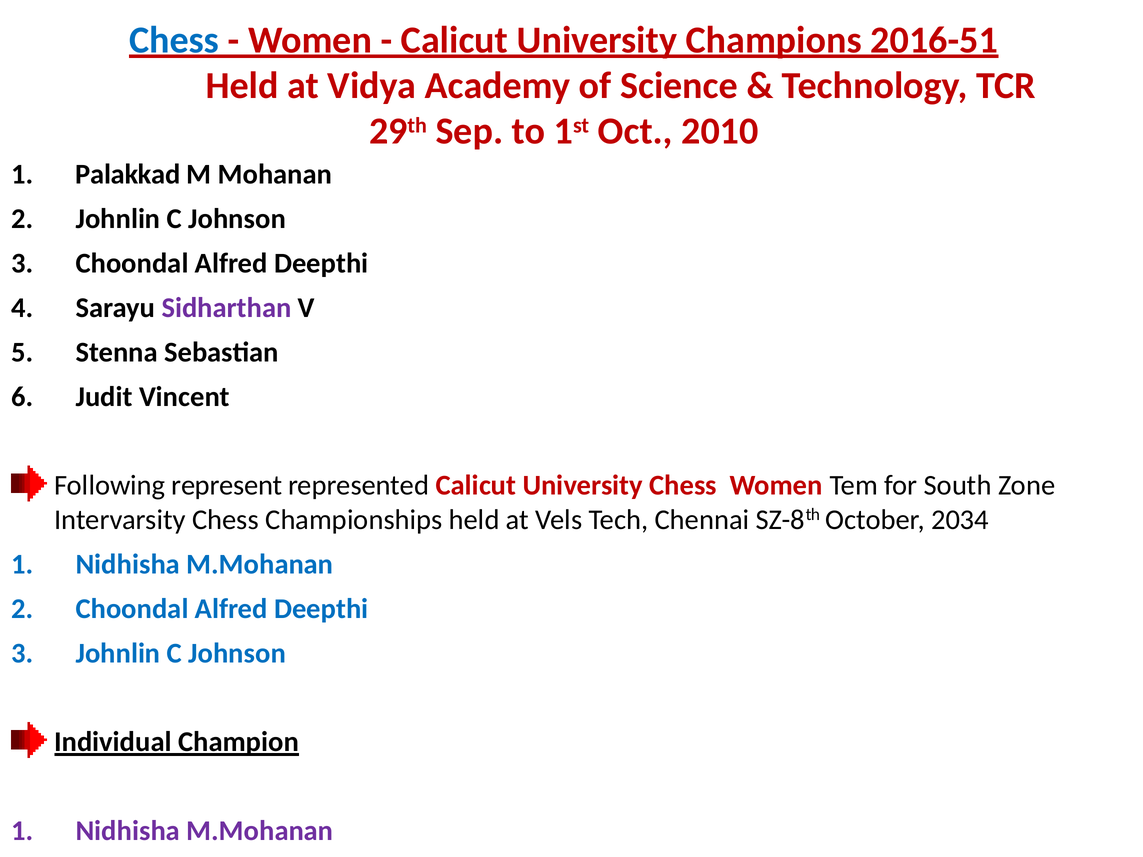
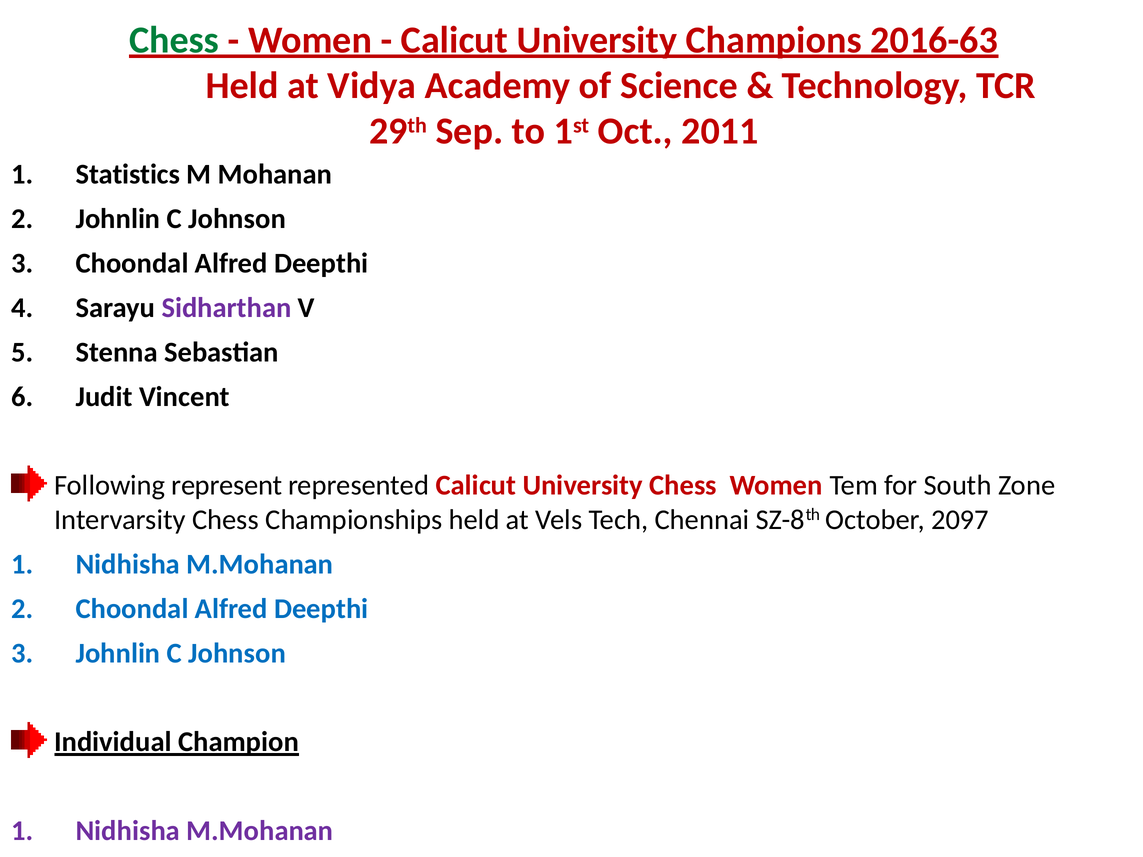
Chess at (174, 40) colour: blue -> green
2016-51: 2016-51 -> 2016-63
2010: 2010 -> 2011
Palakkad: Palakkad -> Statistics
2034: 2034 -> 2097
